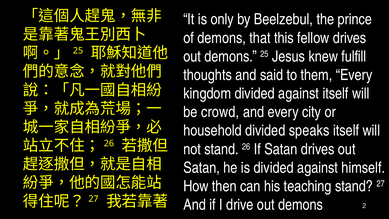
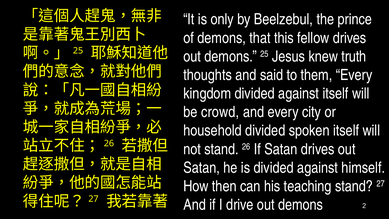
fulfill: fulfill -> truth
speaks: speaks -> spoken
